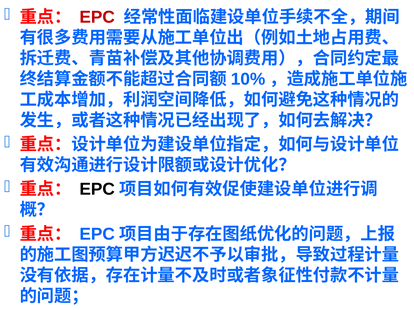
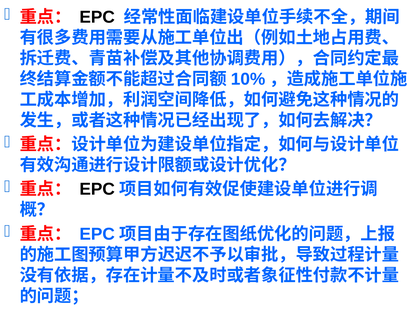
EPC at (97, 17) colour: red -> black
